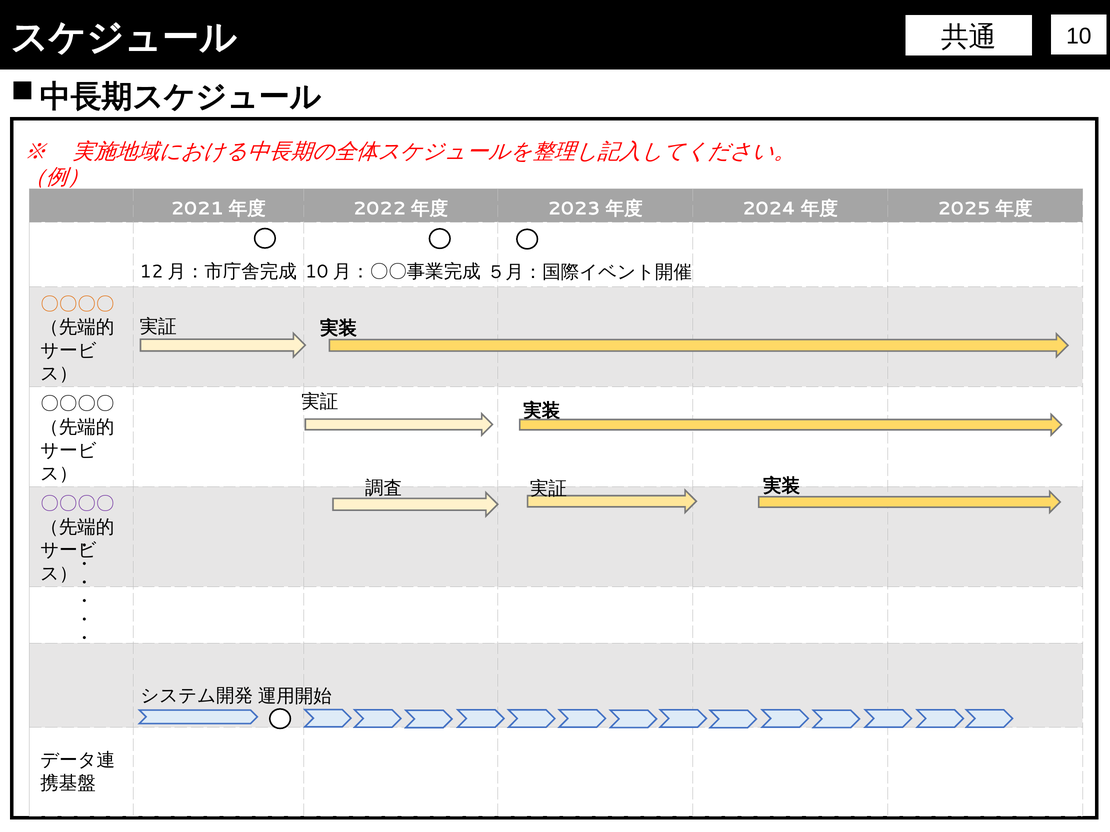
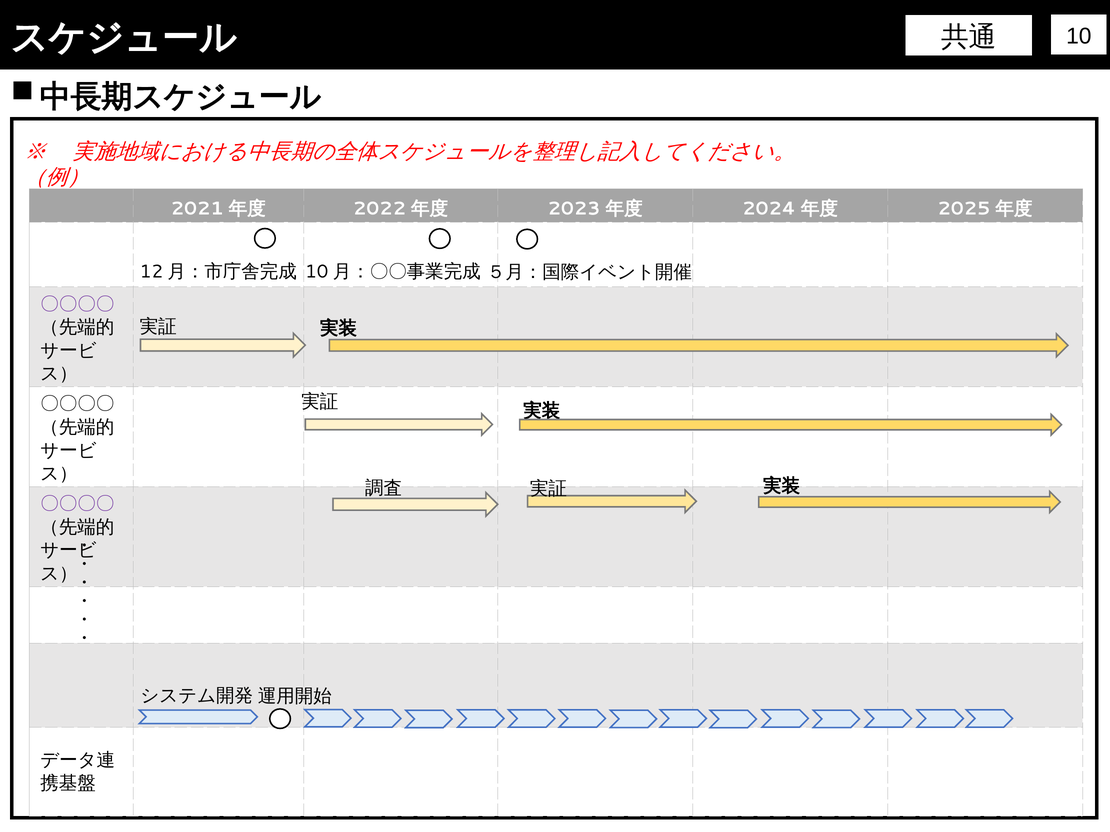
〇〇〇〇 at (77, 304) colour: orange -> purple
